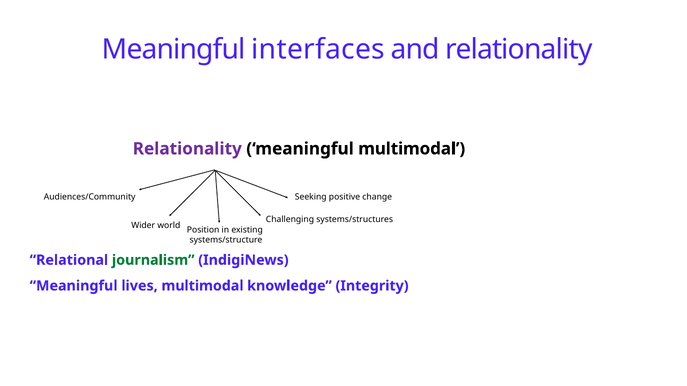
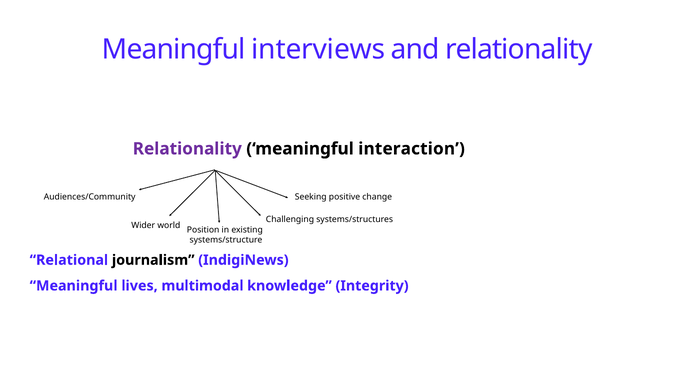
interfaces: interfaces -> interviews
meaningful multimodal: multimodal -> interaction
journalism colour: green -> black
